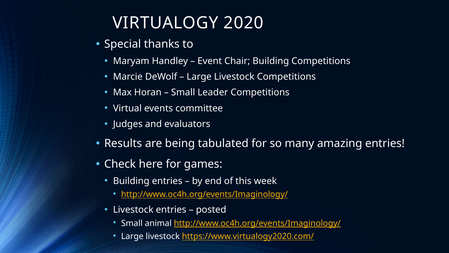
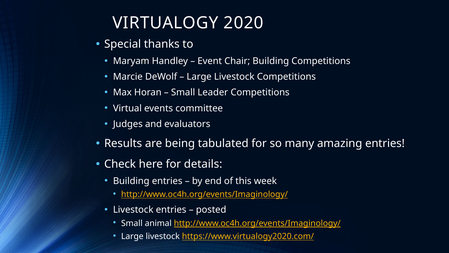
games: games -> details
